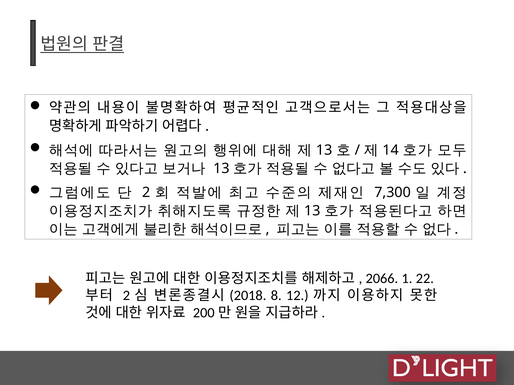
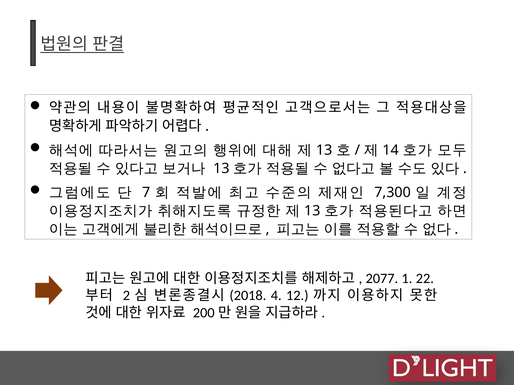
2 at (146, 193): 2 -> 7
2066: 2066 -> 2077
8: 8 -> 4
